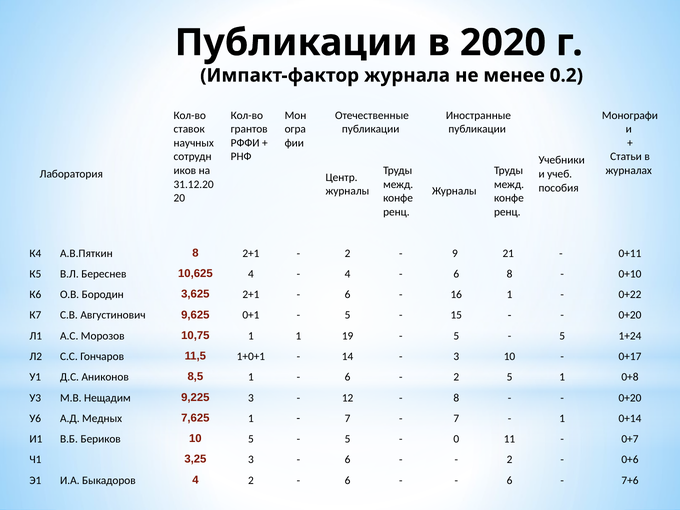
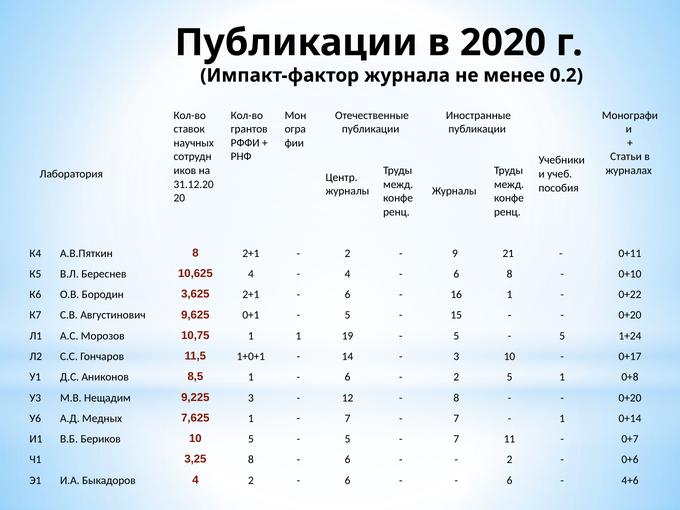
0 at (456, 439): 0 -> 7
3,25 3: 3 -> 8
7+6: 7+6 -> 4+6
